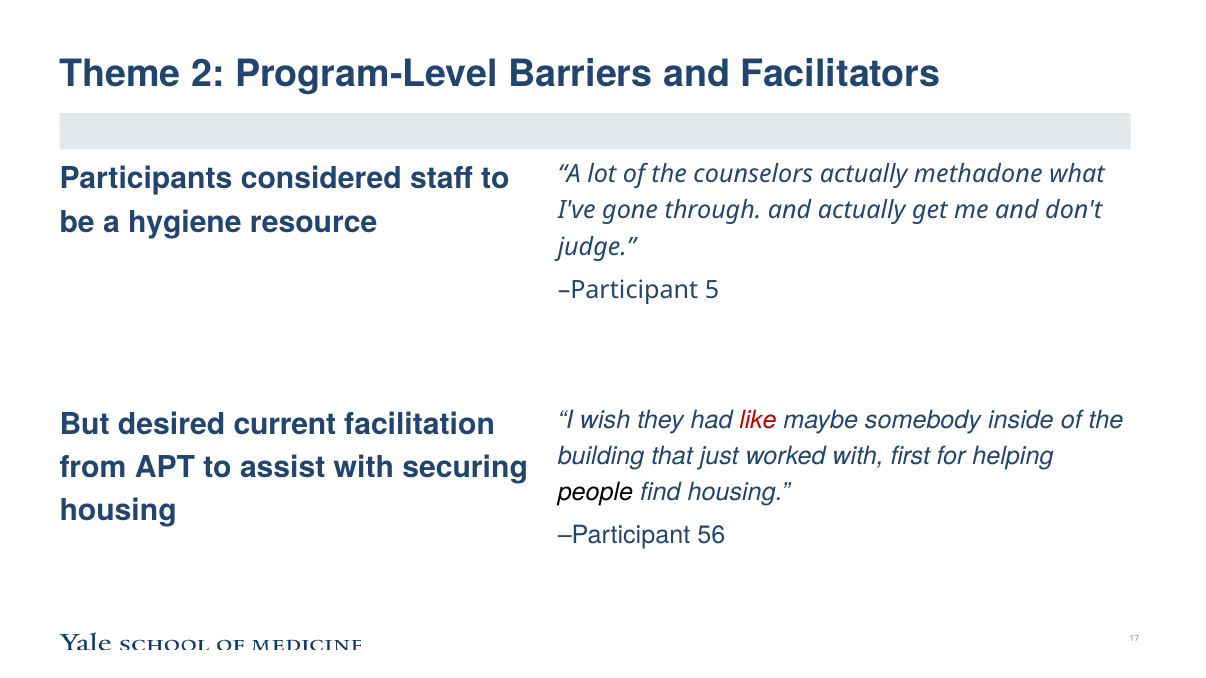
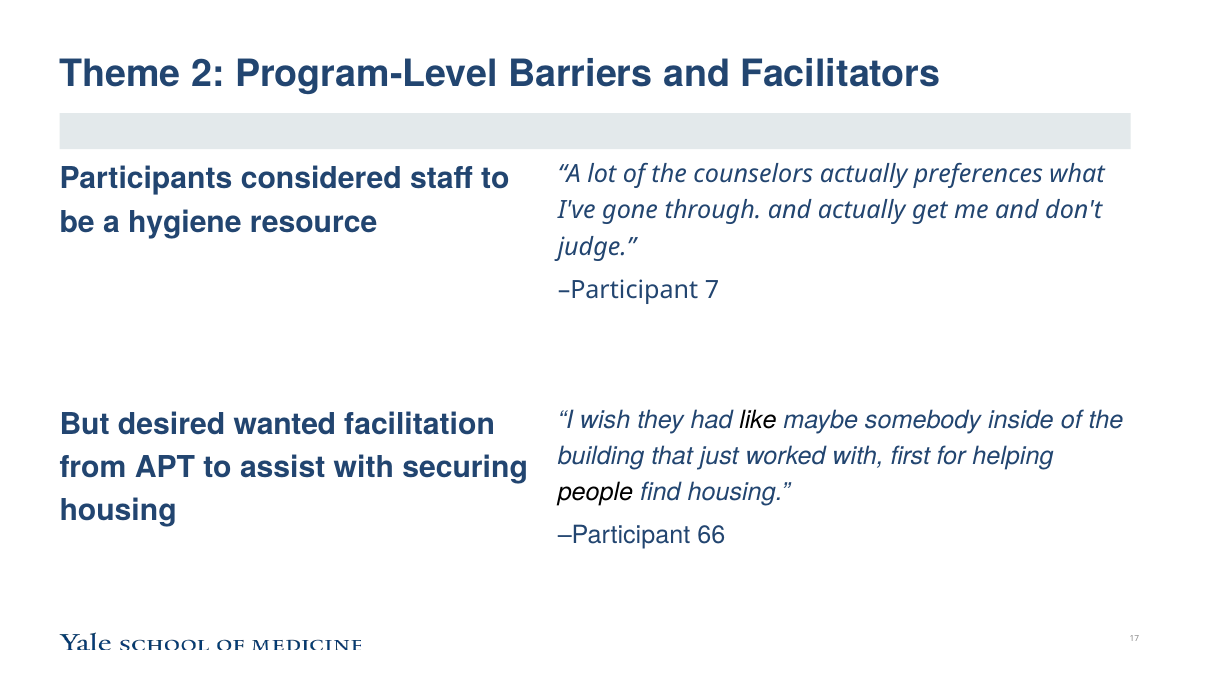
methadone: methadone -> preferences
5: 5 -> 7
like colour: red -> black
current: current -> wanted
56: 56 -> 66
